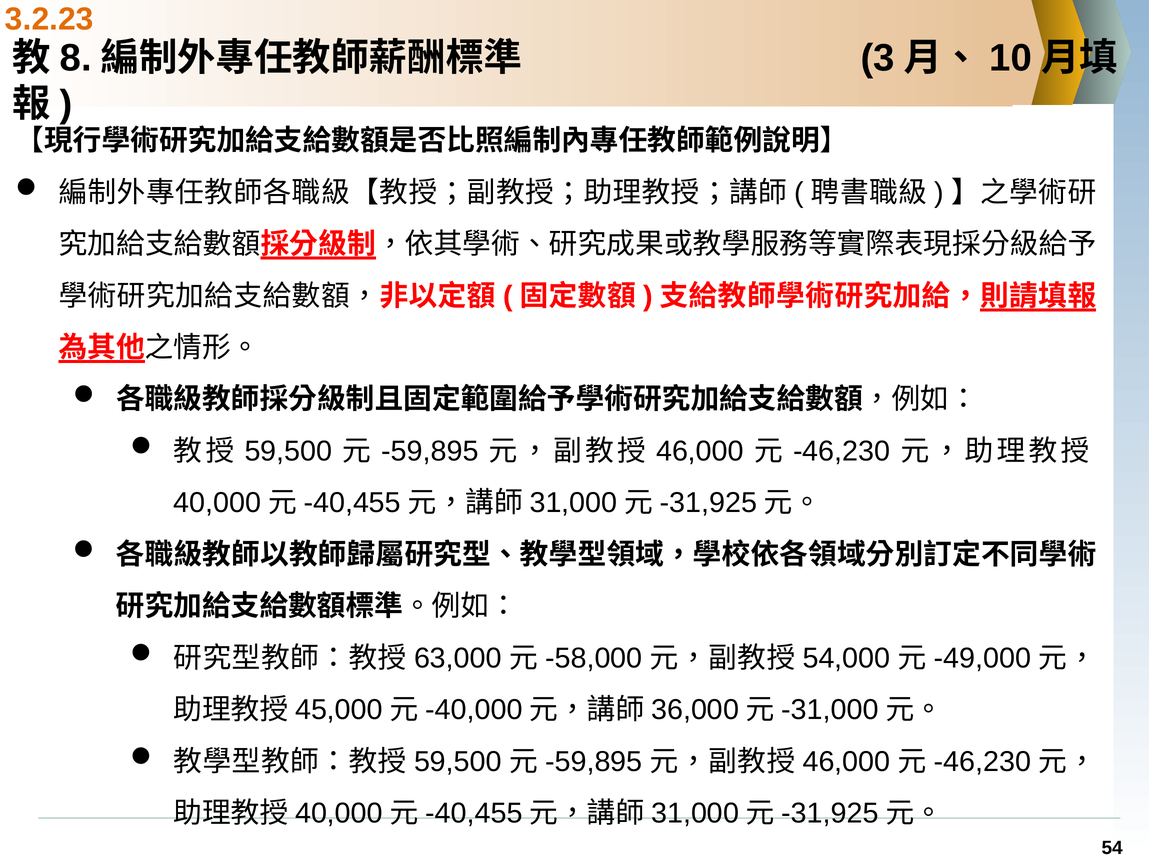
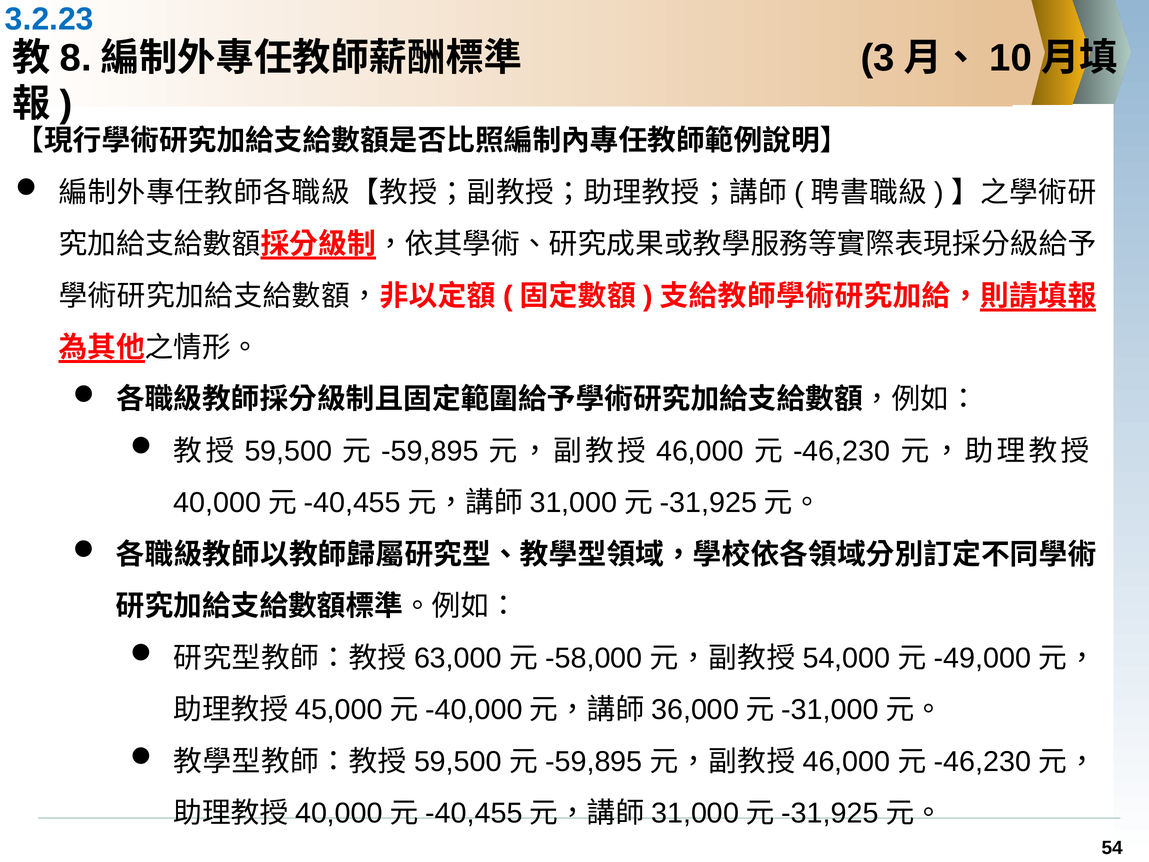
3.2.23 colour: orange -> blue
